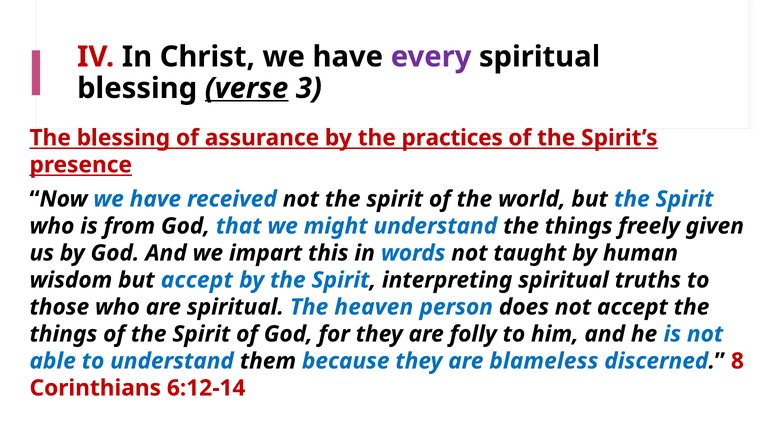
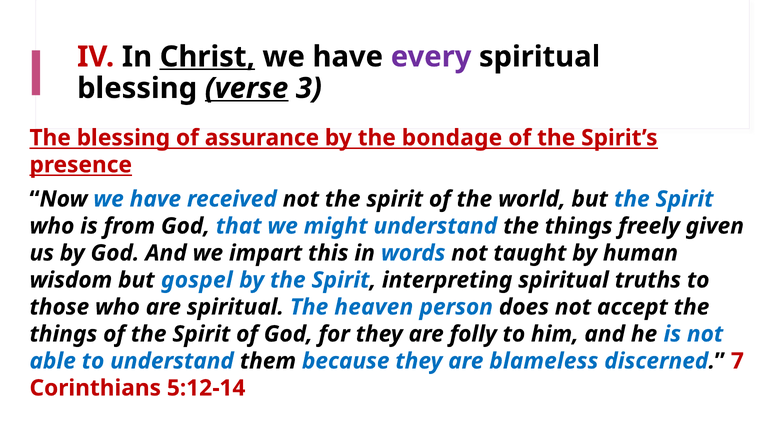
Christ underline: none -> present
practices: practices -> bondage
but accept: accept -> gospel
8: 8 -> 7
6:12-14: 6:12-14 -> 5:12-14
